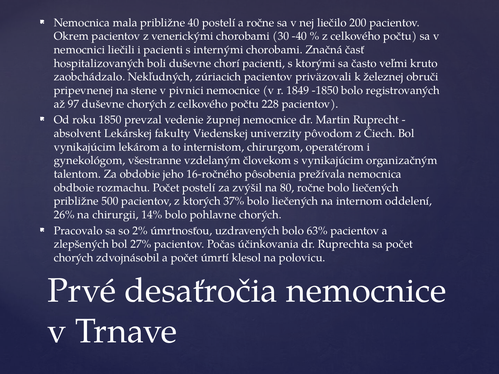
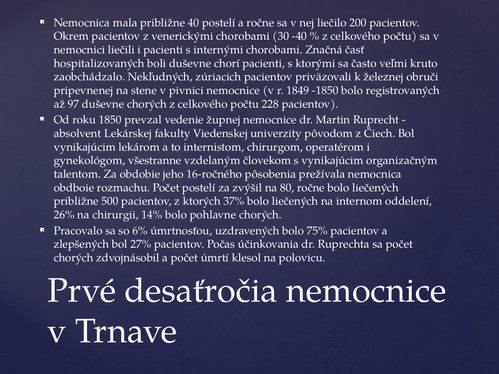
2%: 2% -> 6%
63%: 63% -> 75%
